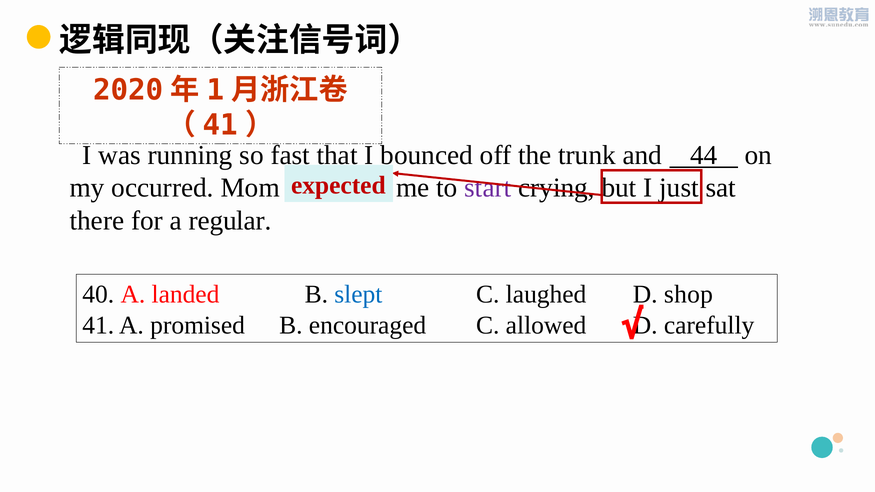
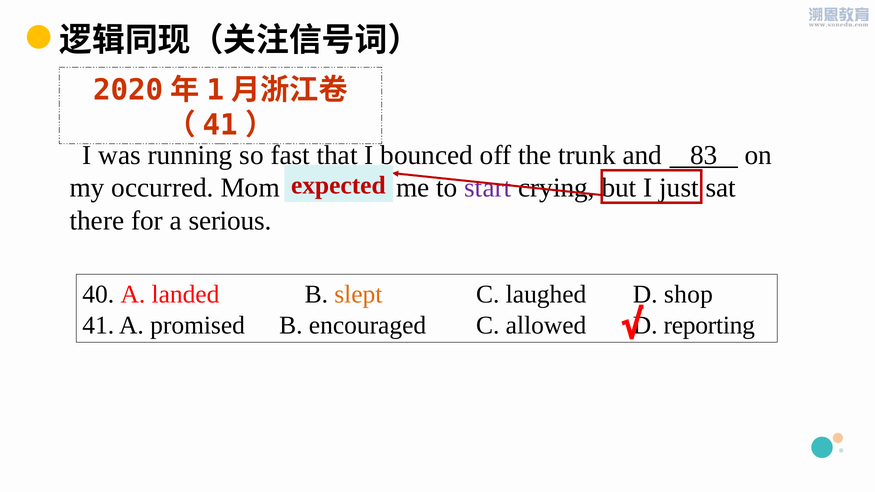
44: 44 -> 83
regular: regular -> serious
slept colour: blue -> orange
carefully: carefully -> reporting
